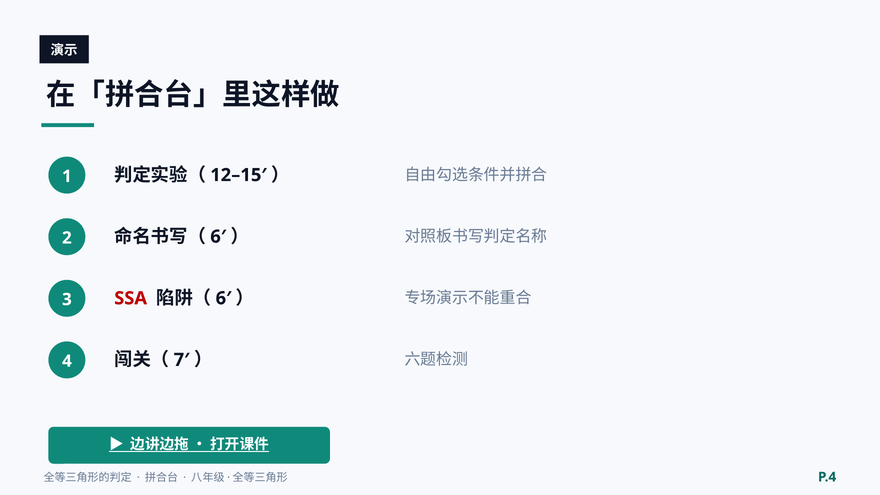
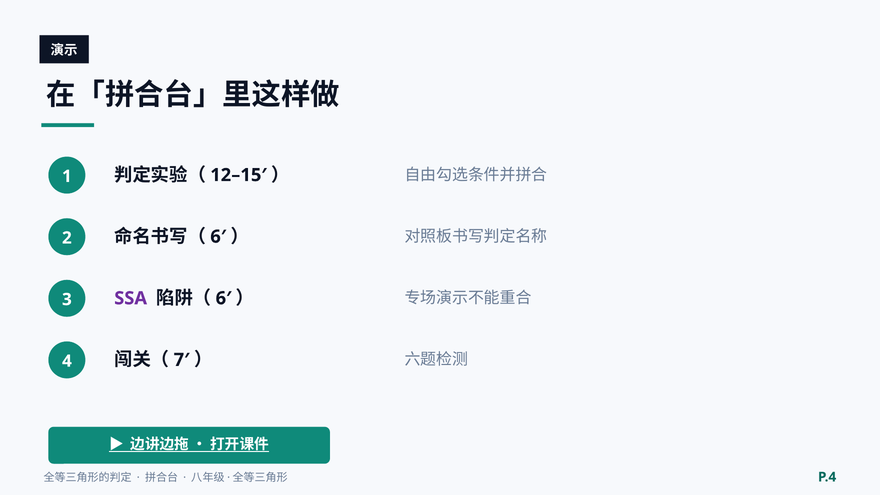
SSA colour: red -> purple
